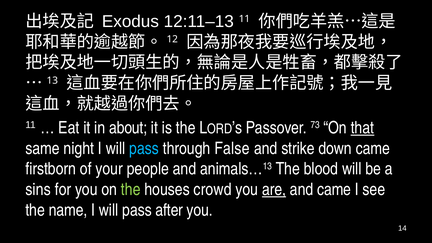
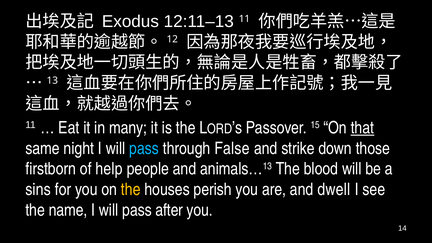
about: about -> many
73: 73 -> 15
down came: came -> those
your: your -> help
the at (131, 189) colour: light green -> yellow
crowd: crowd -> perish
are underline: present -> none
and came: came -> dwell
